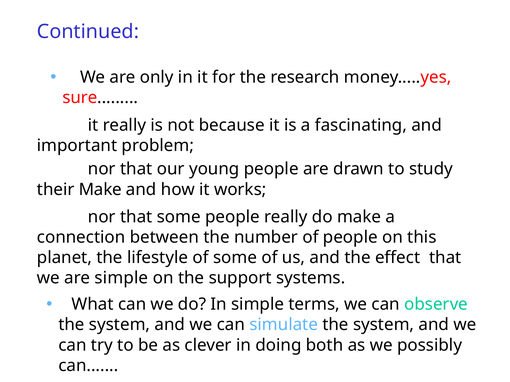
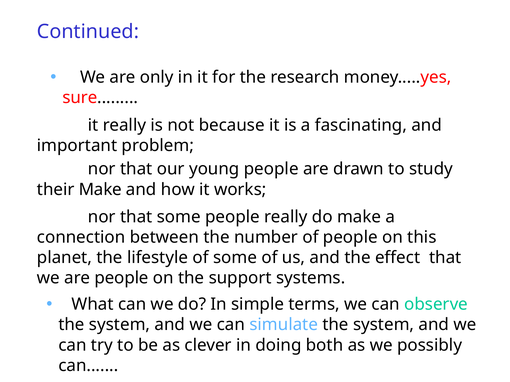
are simple: simple -> people
